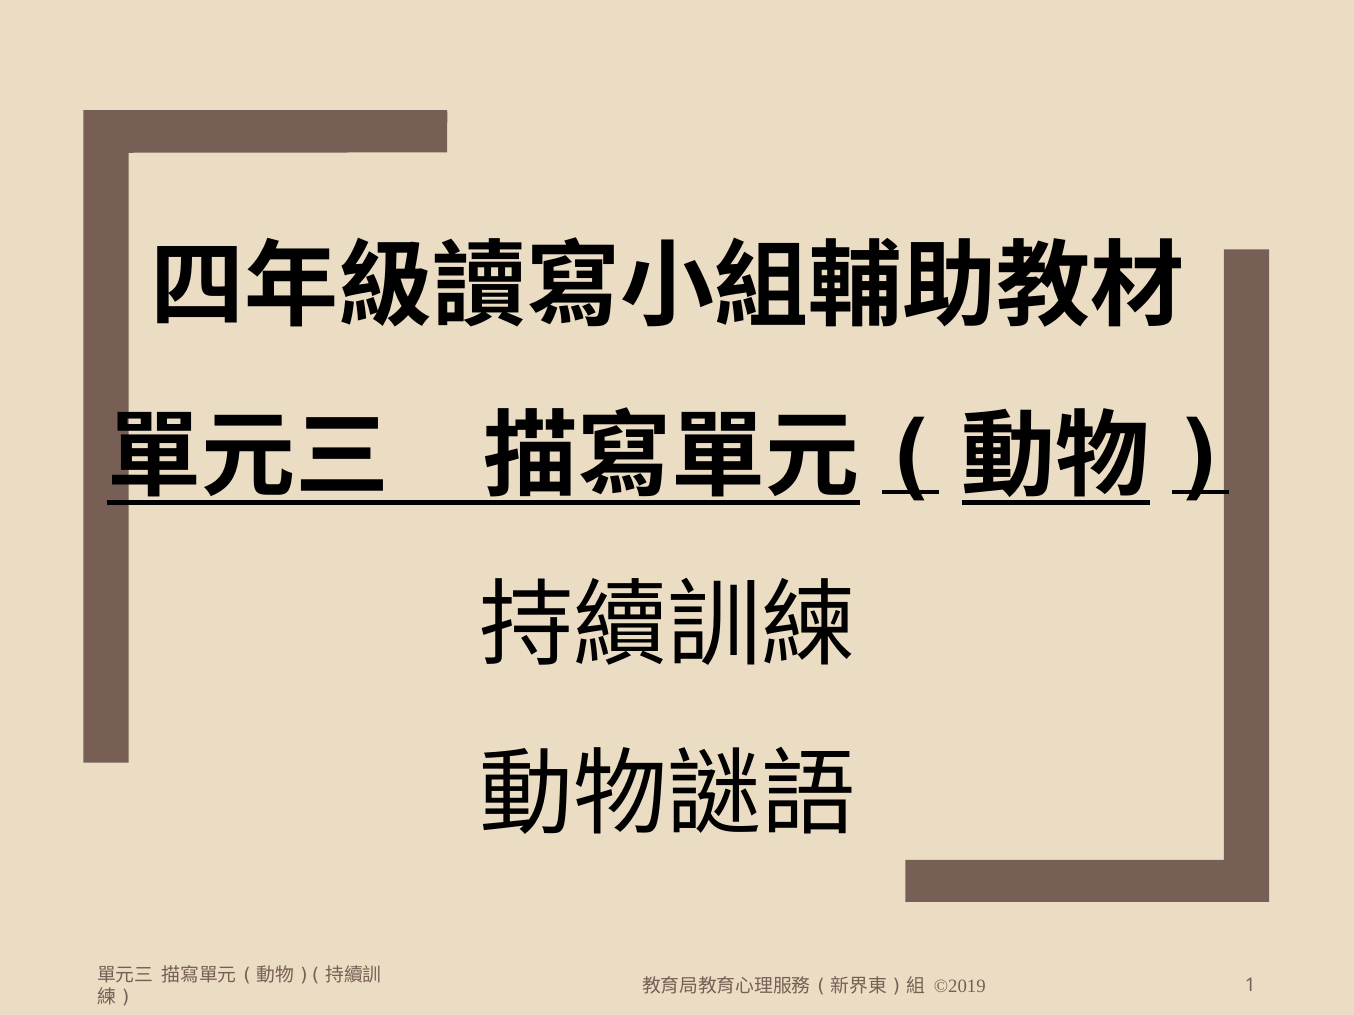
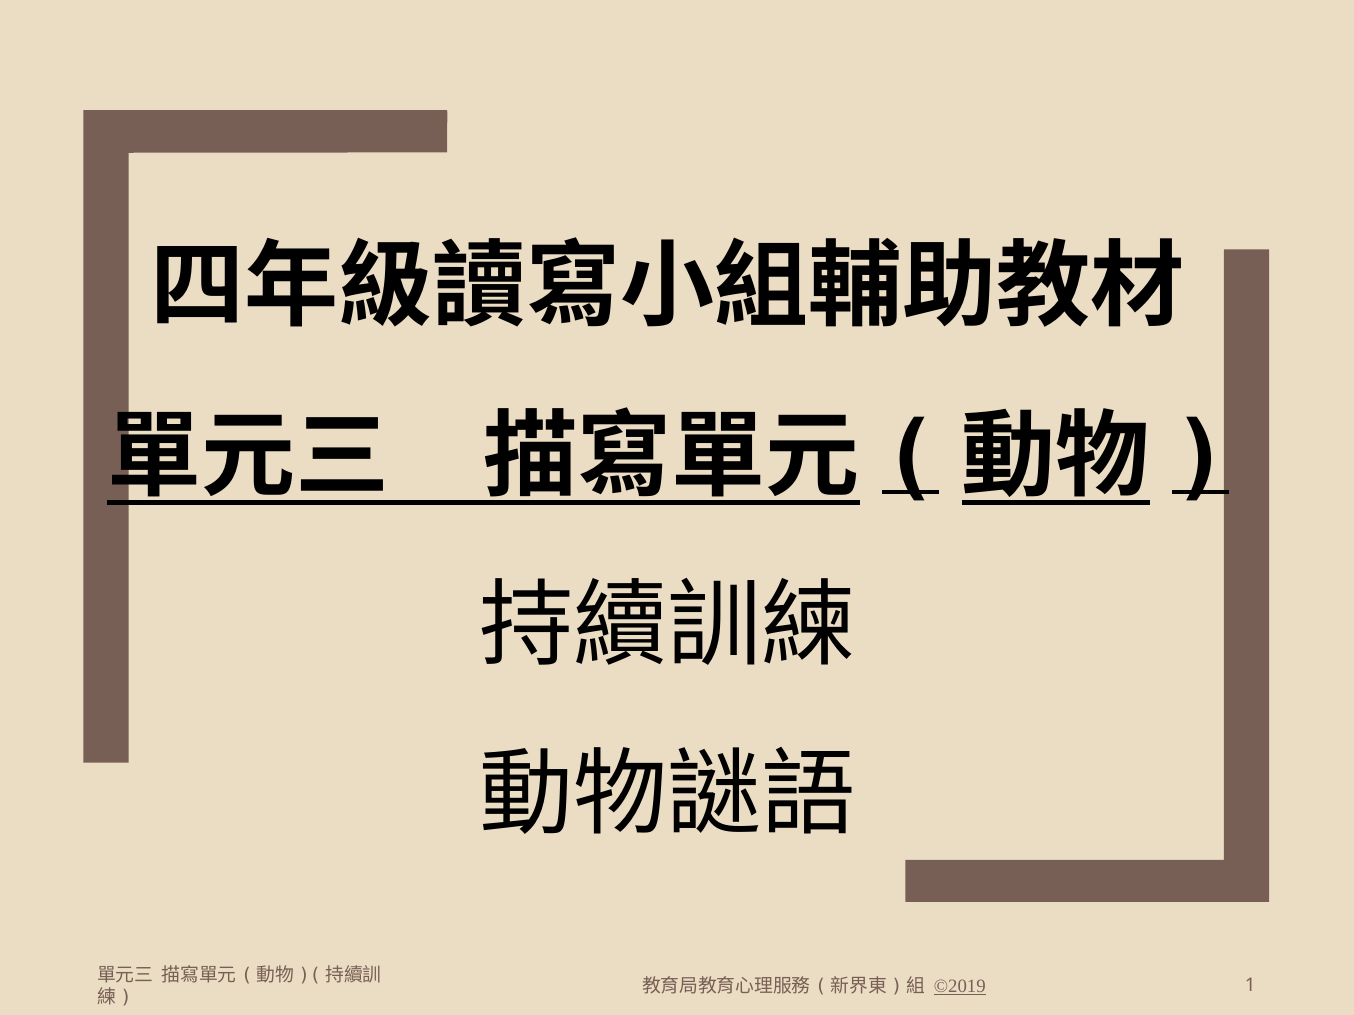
©2019 underline: none -> present
